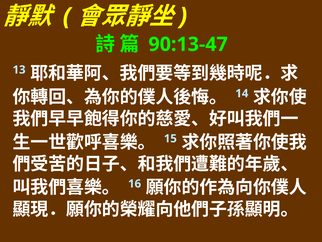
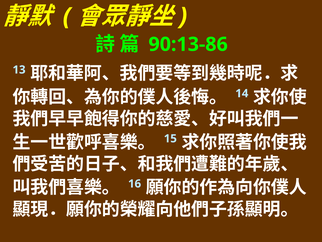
90:13-47: 90:13-47 -> 90:13-86
